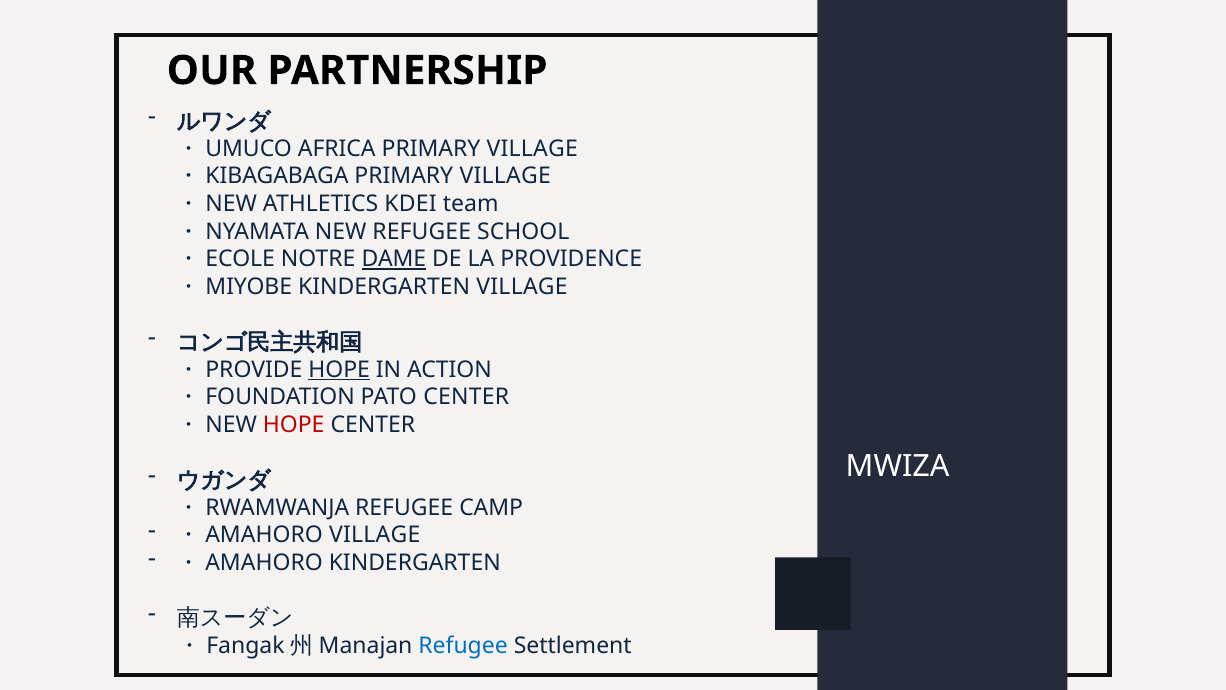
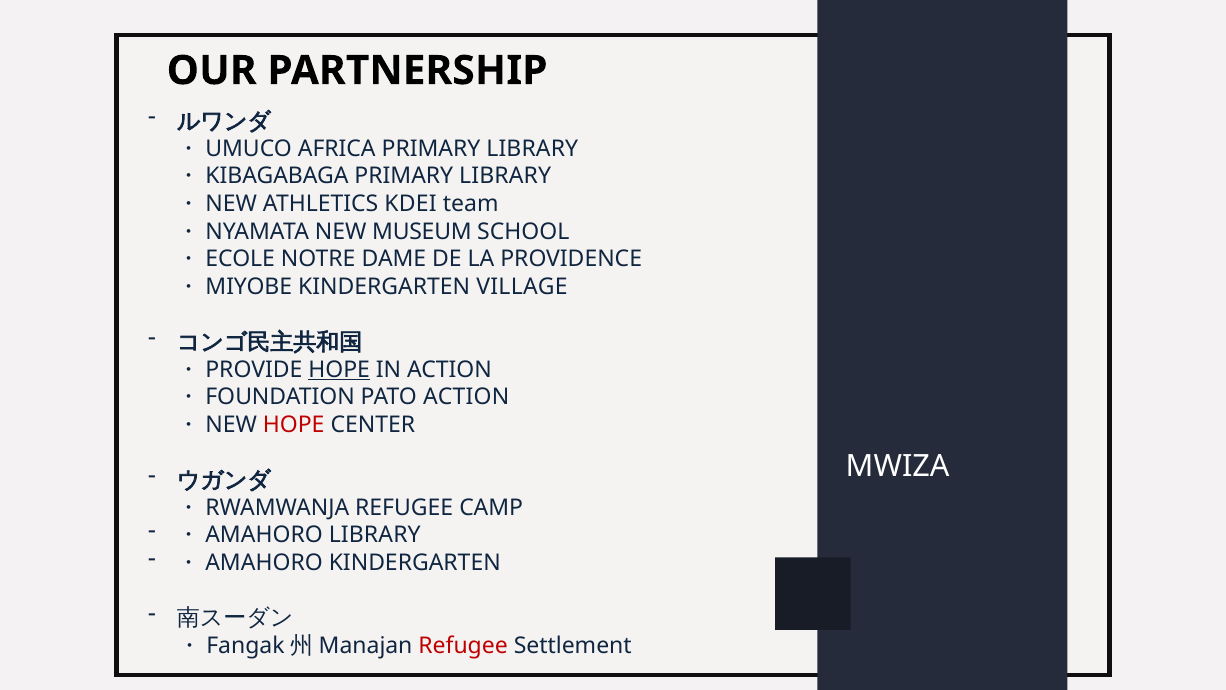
VILLAGE at (532, 149): VILLAGE -> LIBRARY
VILLAGE at (505, 176): VILLAGE -> LIBRARY
NEW REFUGEE: REFUGEE -> MUSEUM
DAME underline: present -> none
PATO CENTER: CENTER -> ACTION
VILLAGE at (375, 535): VILLAGE -> LIBRARY
Refugee at (463, 645) colour: blue -> red
